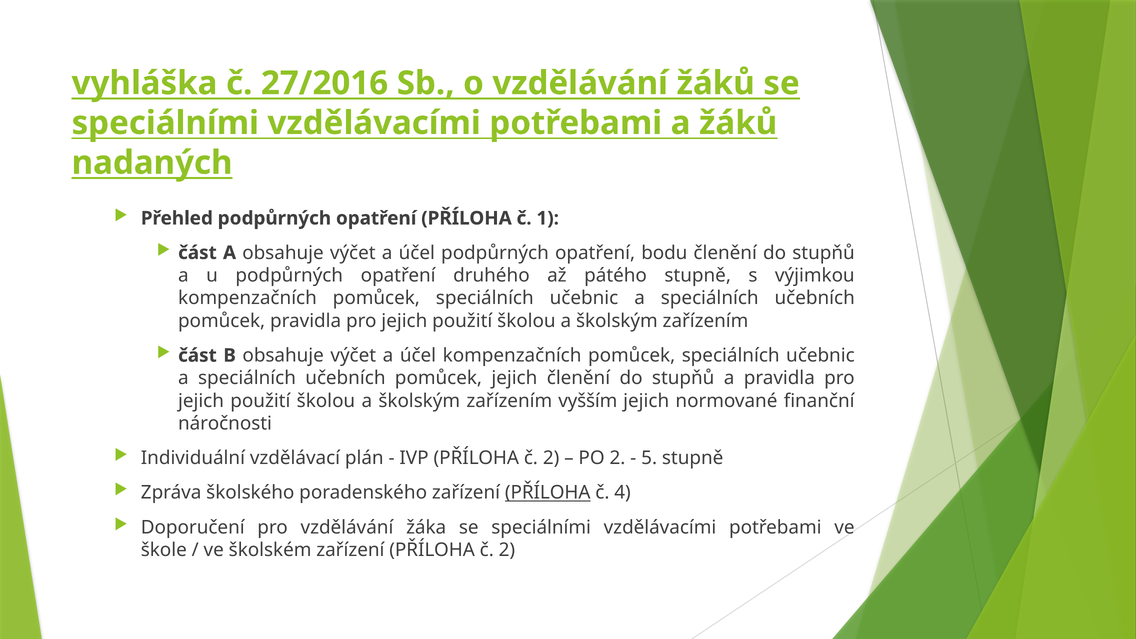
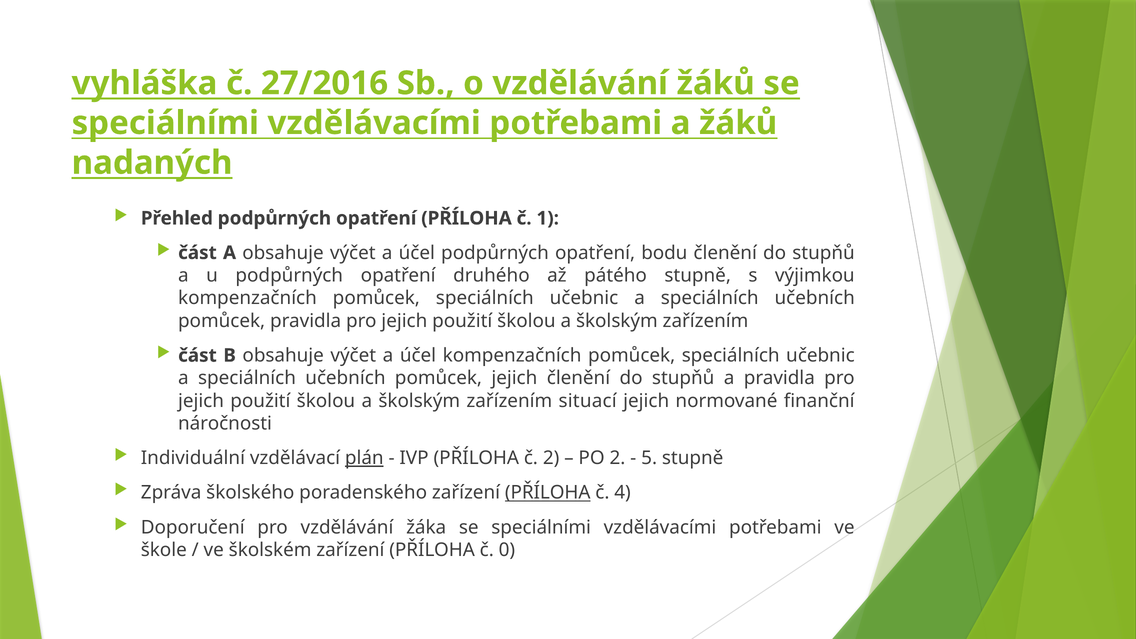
vyšším: vyšším -> situací
plán underline: none -> present
zařízení PŘÍLOHA č 2: 2 -> 0
